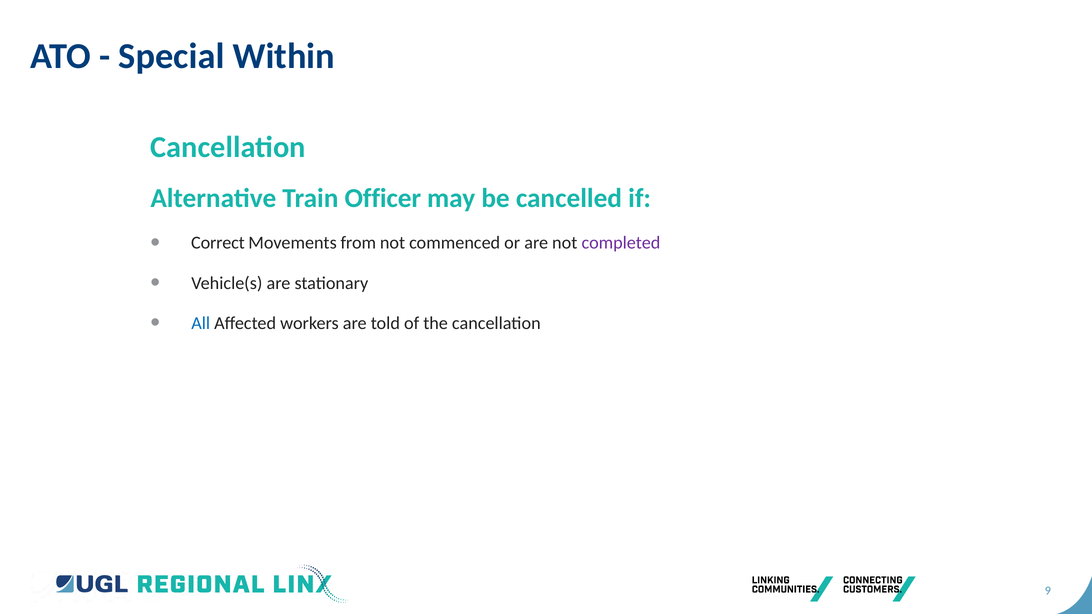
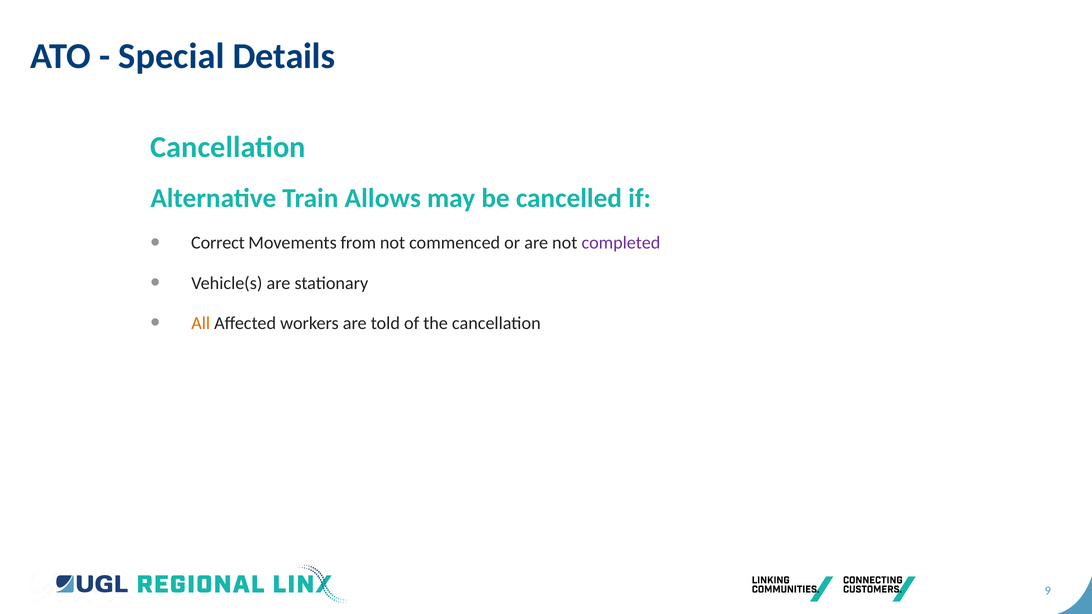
Within: Within -> Details
Officer: Officer -> Allows
All colour: blue -> orange
